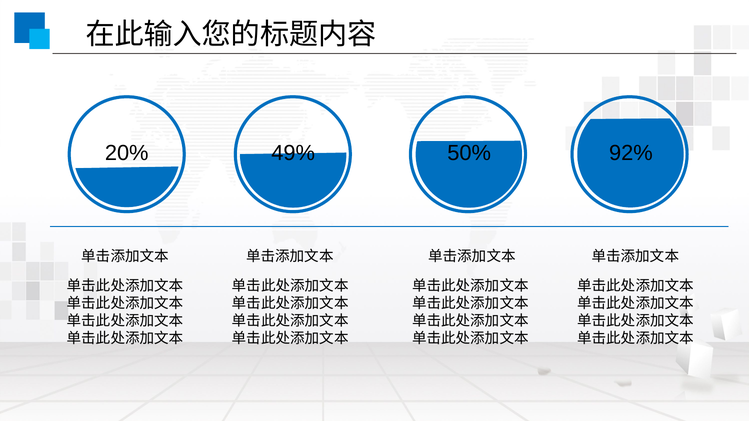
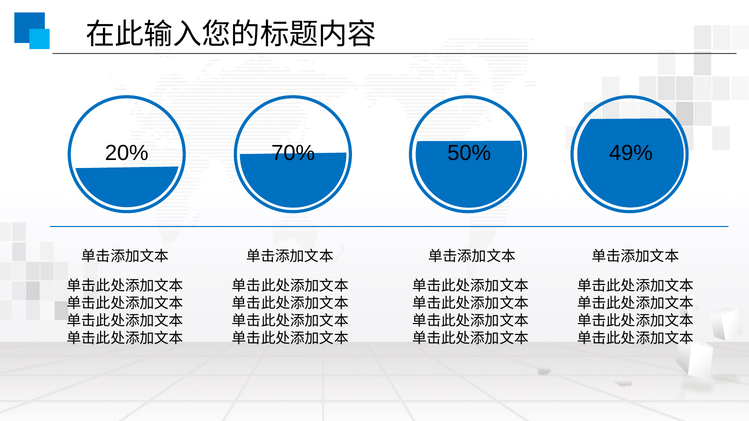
49%: 49% -> 70%
92%: 92% -> 49%
